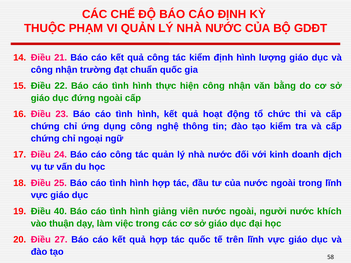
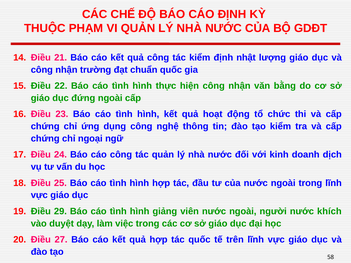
định hình: hình -> nhật
40: 40 -> 29
thuận: thuận -> duyệt
